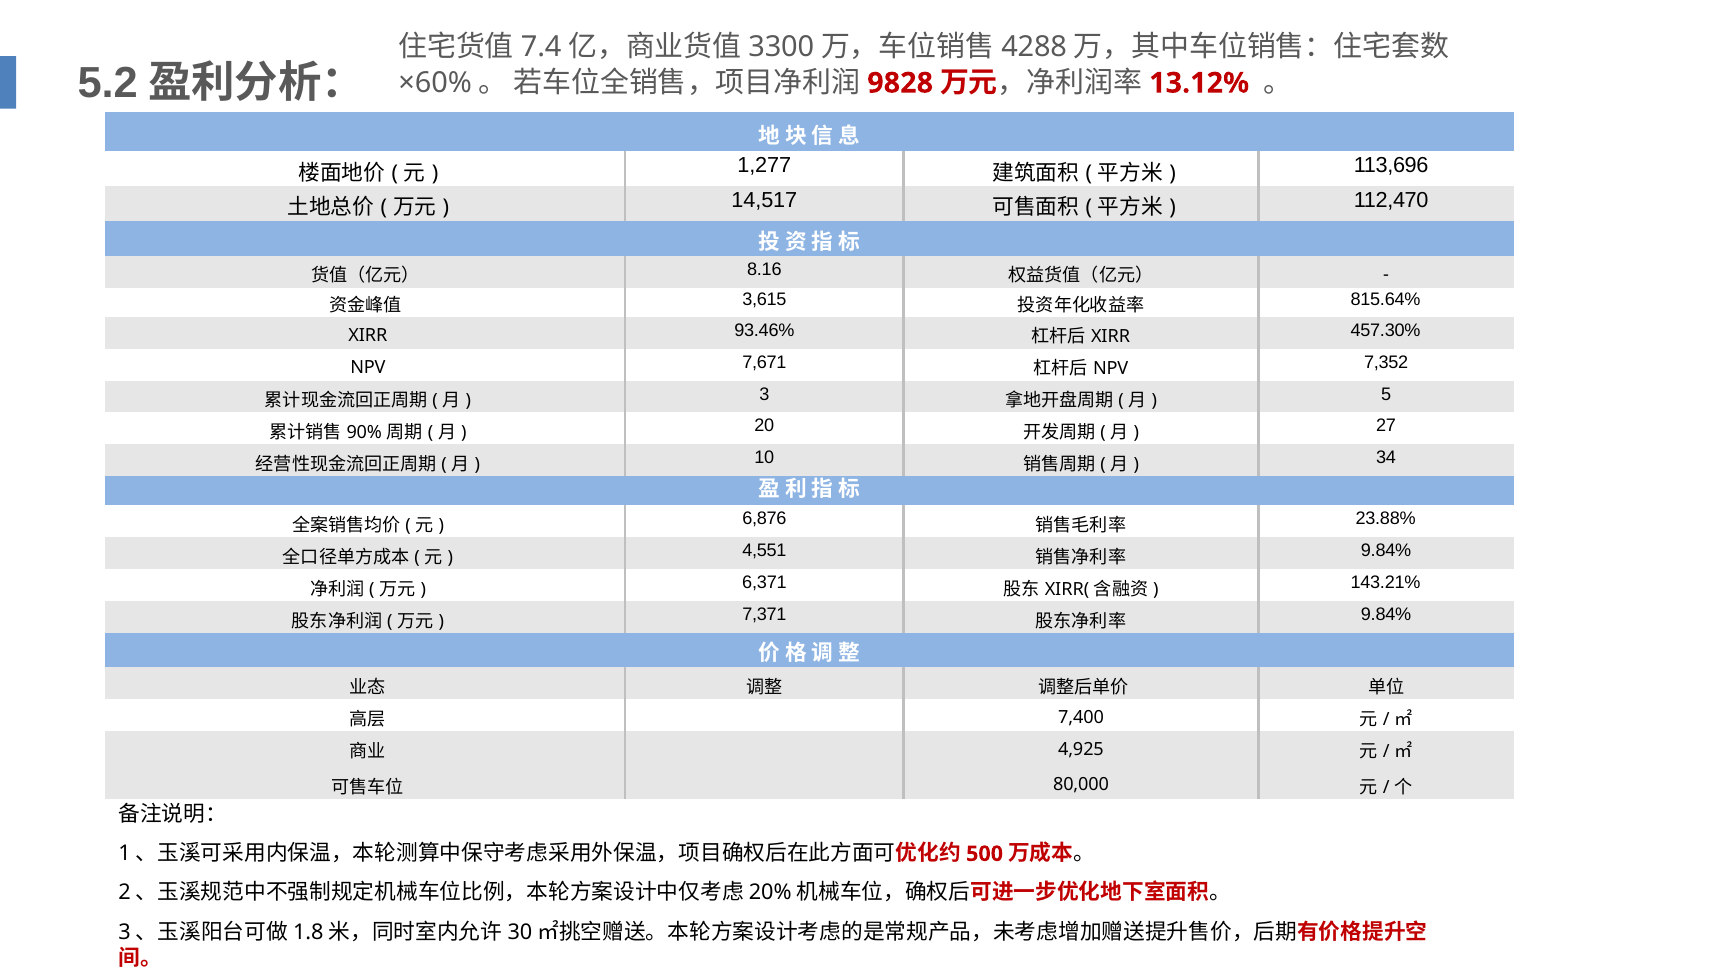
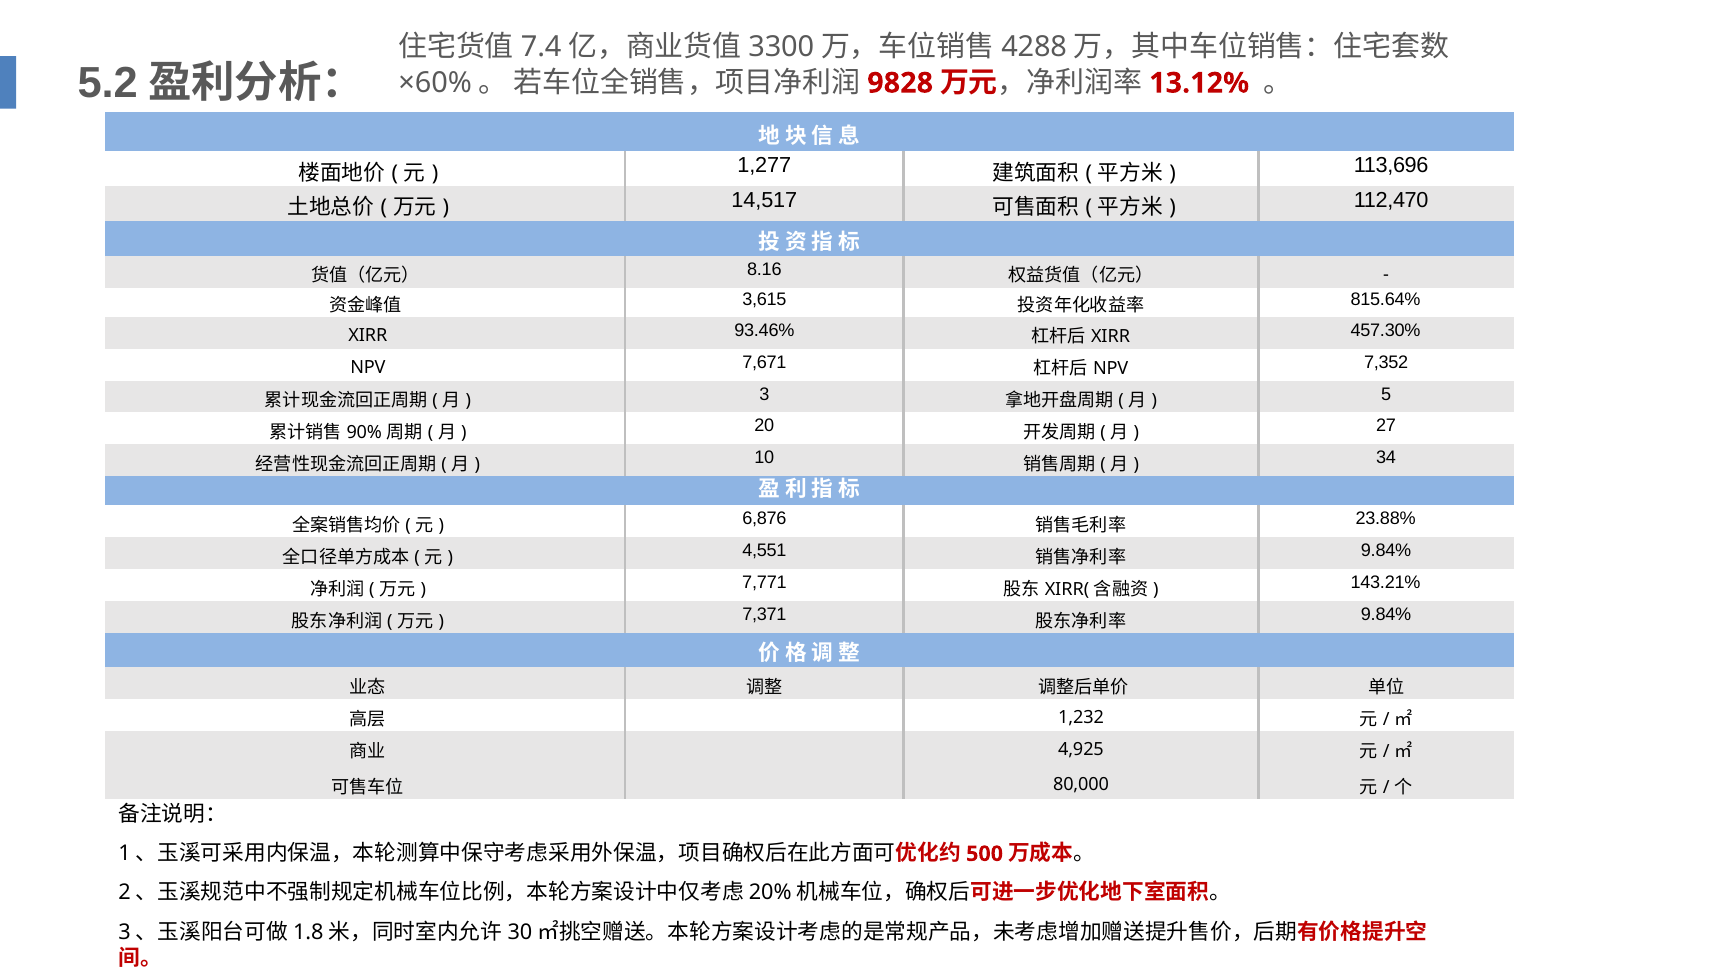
6,371: 6,371 -> 7,771
7,400: 7,400 -> 1,232
